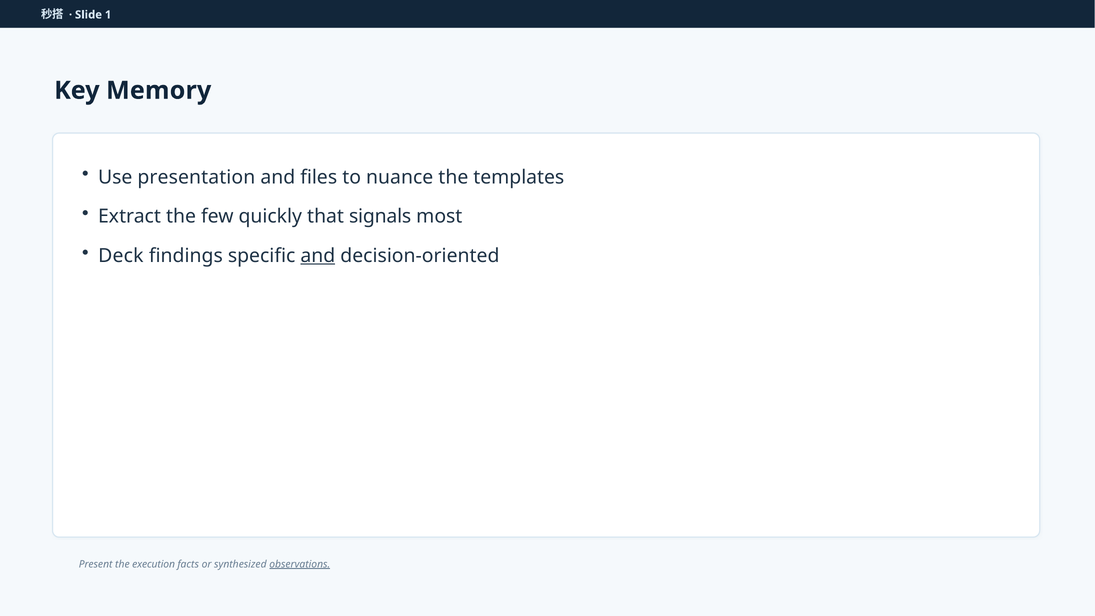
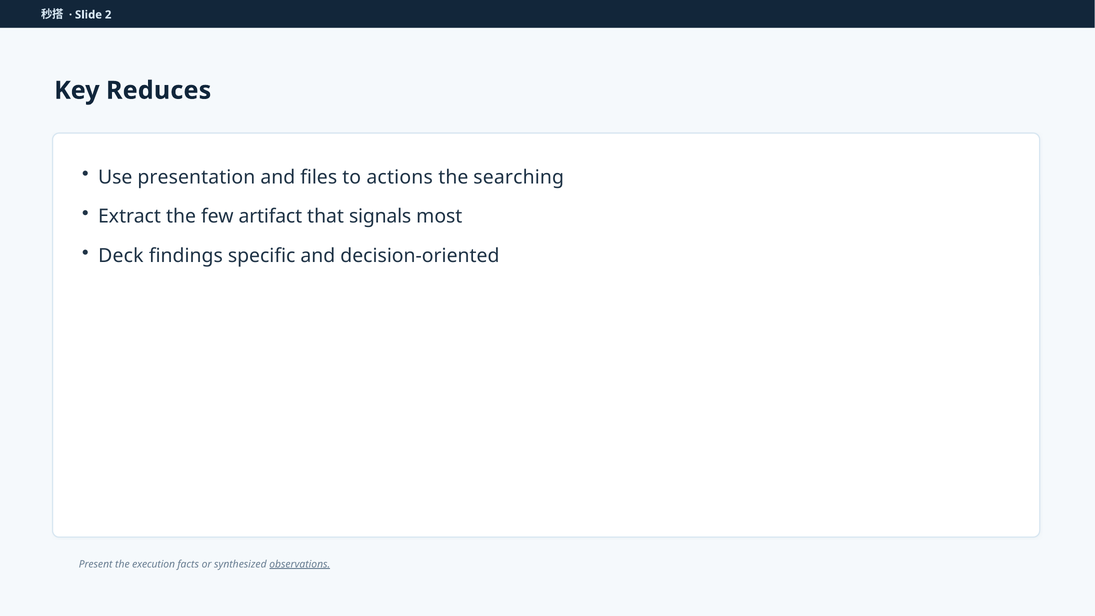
1: 1 -> 2
Memory: Memory -> Reduces
nuance: nuance -> actions
templates: templates -> searching
quickly: quickly -> artifact
and at (318, 256) underline: present -> none
